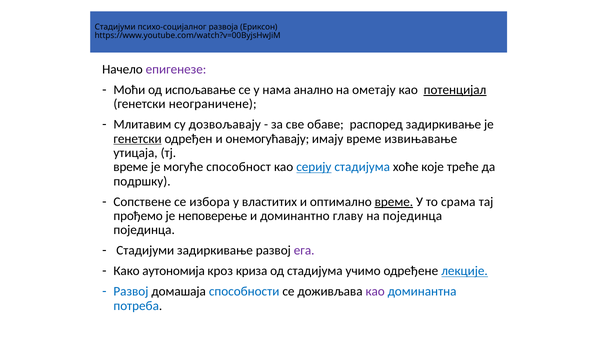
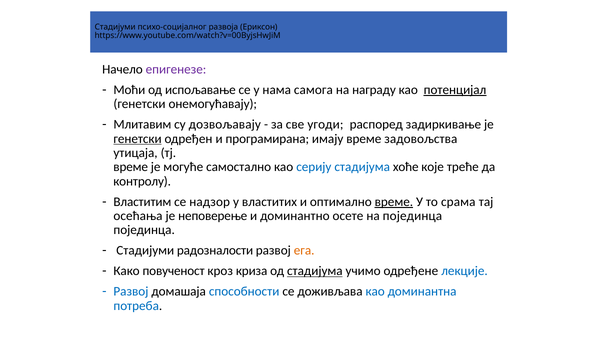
анално: анално -> самога
ометају: ометају -> награду
неограничене: неограничене -> онемогућавају
обаве: обаве -> угоди
онемогућавају: онемогућавају -> програмирана
извињавање: извињавање -> задовољства
способност: способност -> самостално
серију underline: present -> none
подршку: подршку -> контролу
Сопствене: Сопствене -> Властитим
избора: избора -> надзор
прођемо: прођемо -> осећања
главу: главу -> осете
Стадијуми задиркивање: задиркивање -> радозналости
ега colour: purple -> orange
аутономија: аутономија -> повученост
стадијума at (315, 271) underline: none -> present
лекције underline: present -> none
као at (375, 292) colour: purple -> blue
